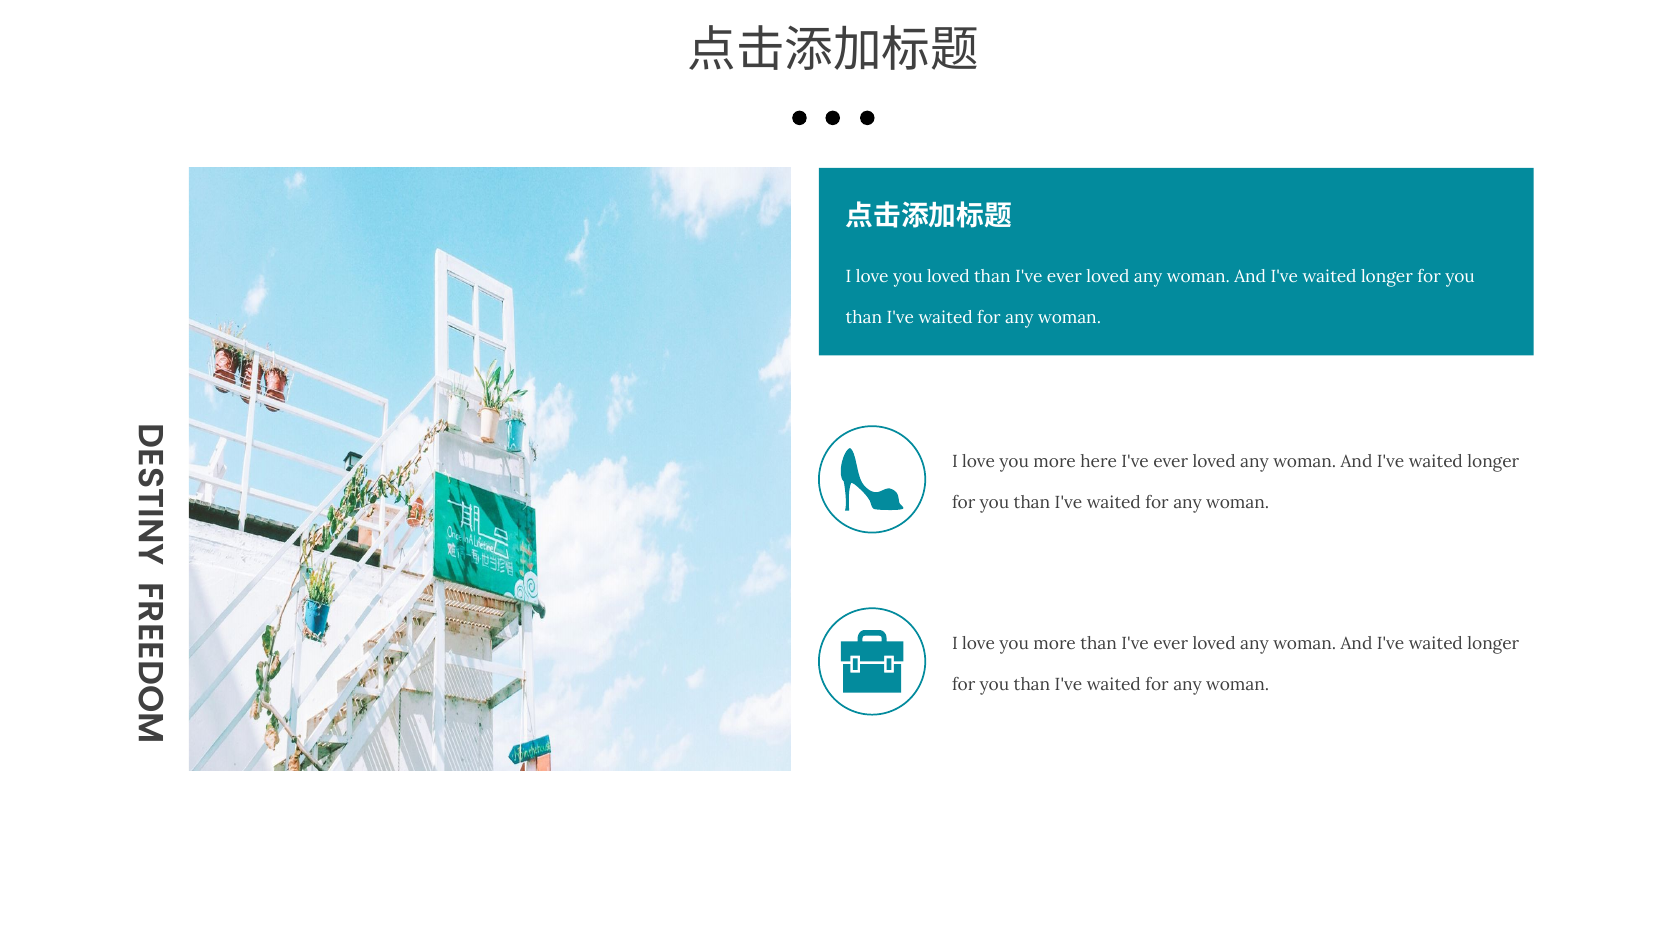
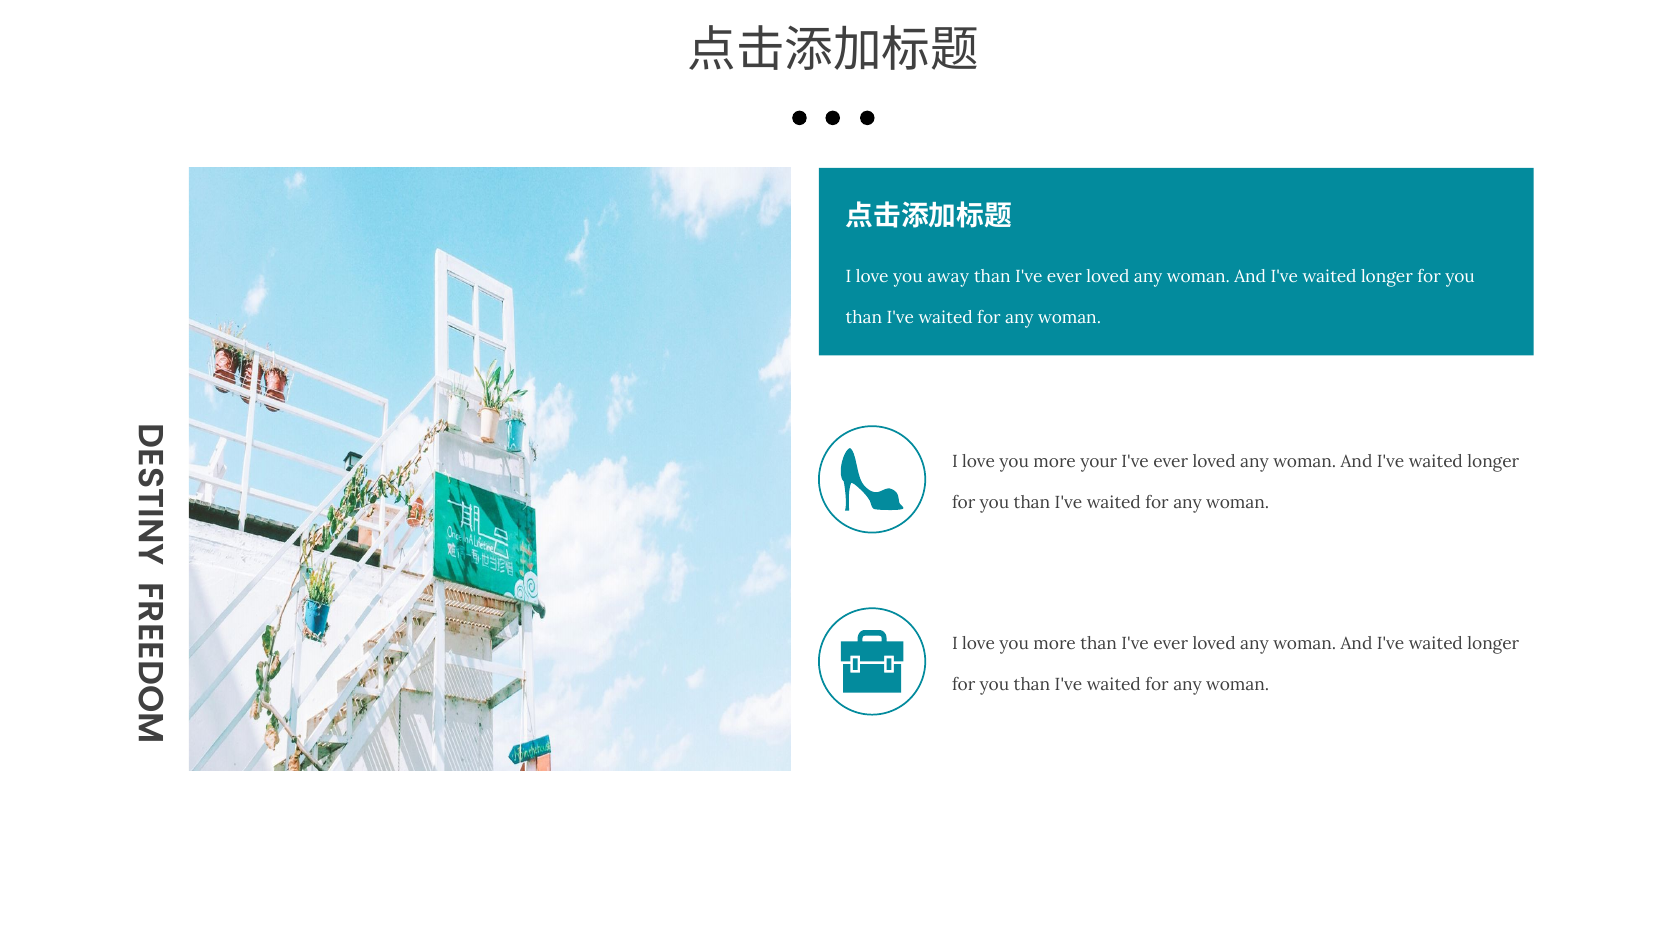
you loved: loved -> away
here: here -> your
